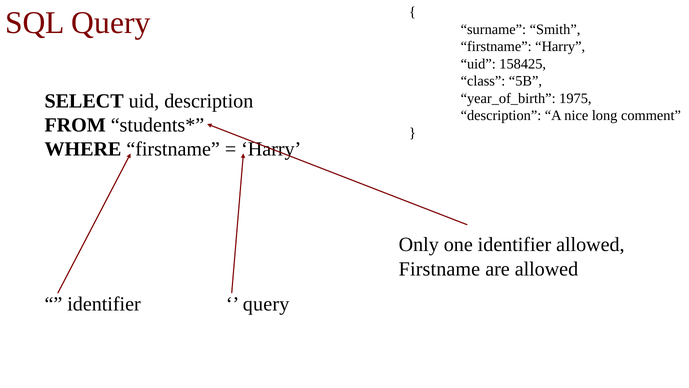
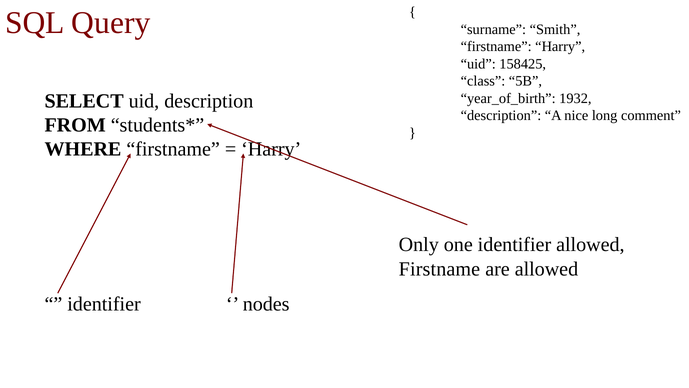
1975: 1975 -> 1932
query at (266, 304): query -> nodes
